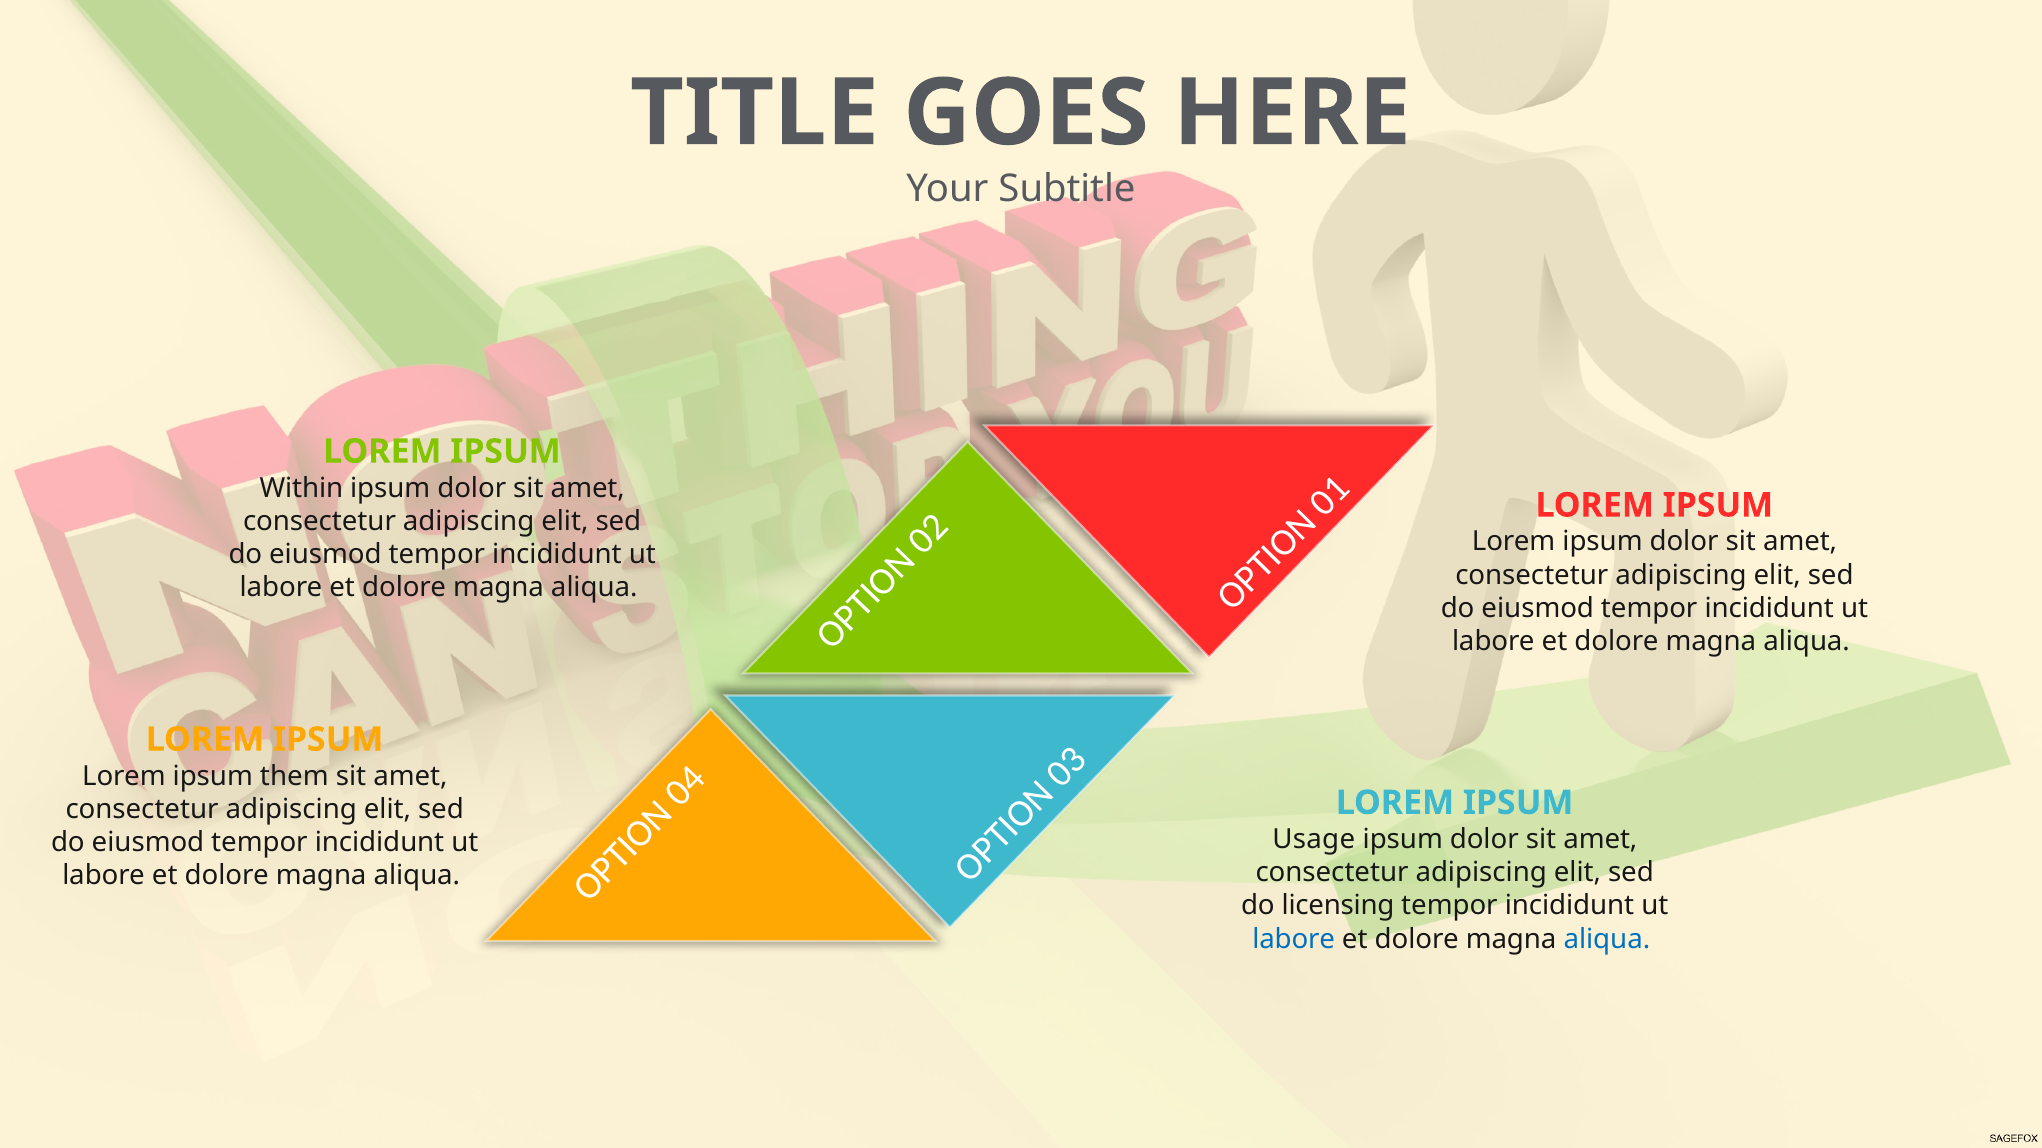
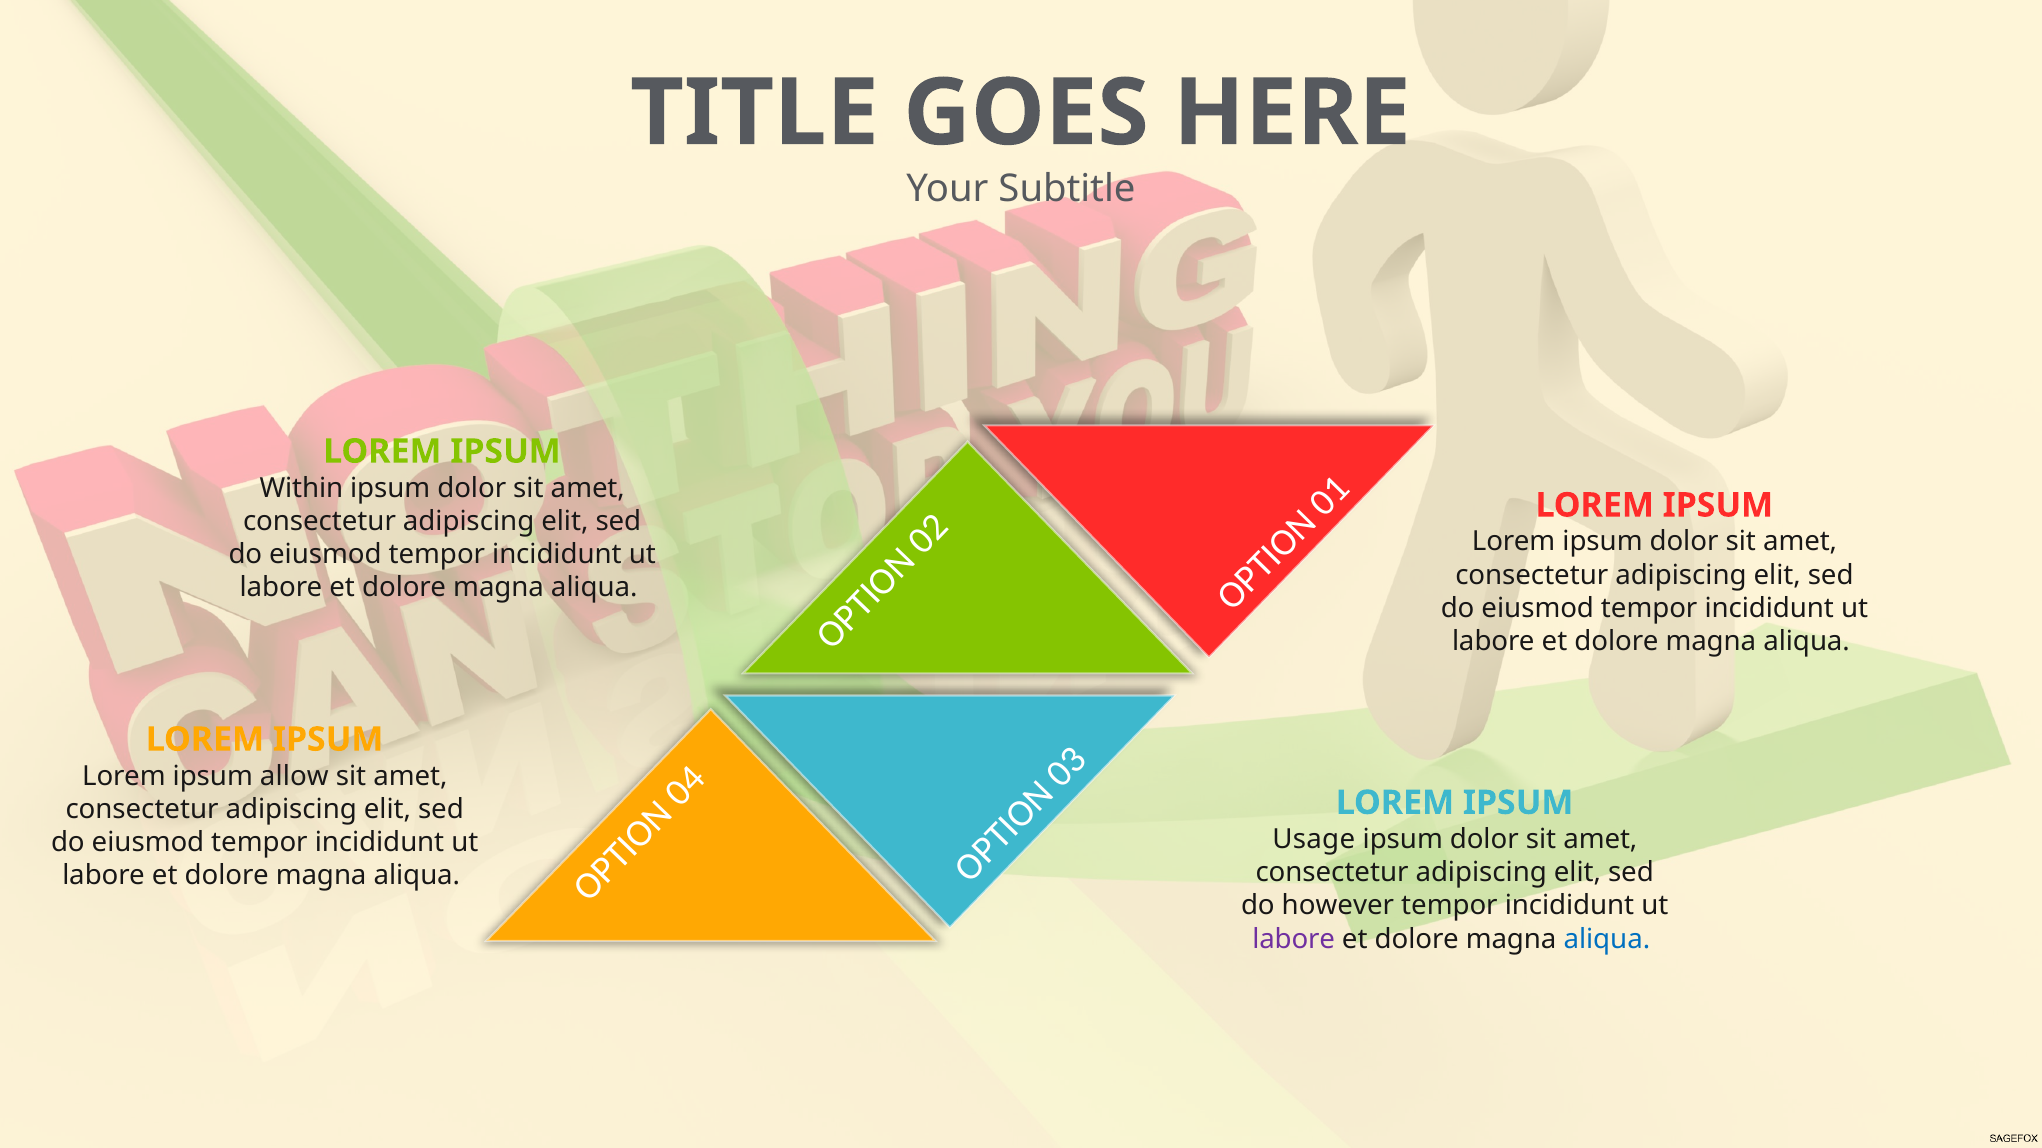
them: them -> allow
licensing: licensing -> however
labore at (1294, 939) colour: blue -> purple
